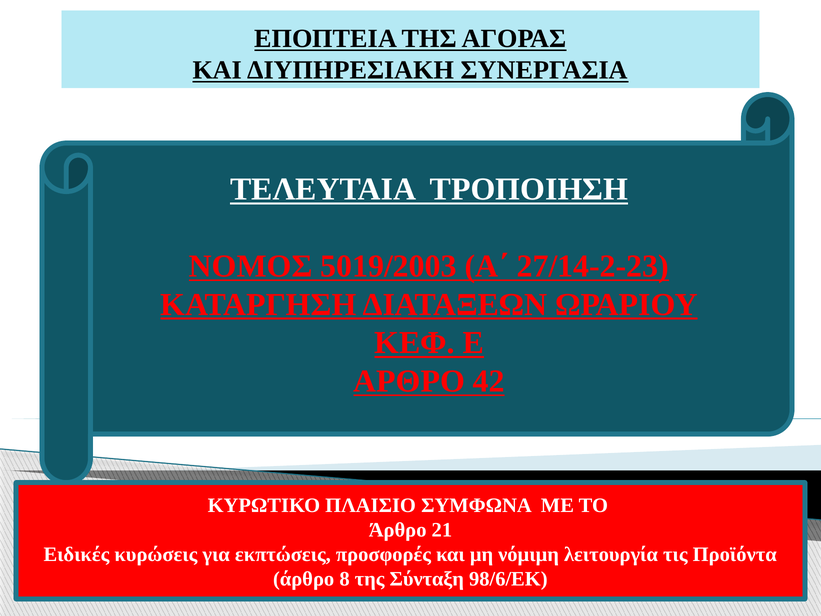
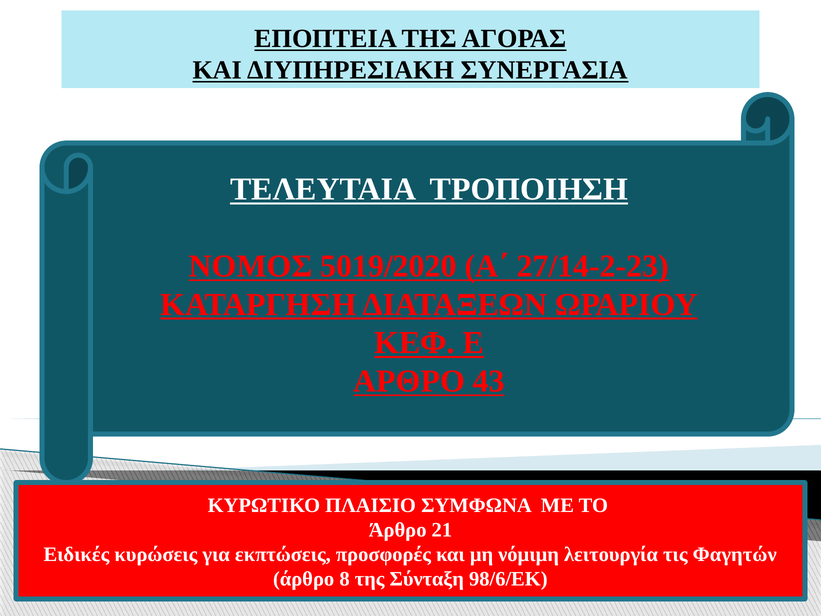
5019/2003: 5019/2003 -> 5019/2020
42: 42 -> 43
Προϊόντα: Προϊόντα -> Φαγητών
